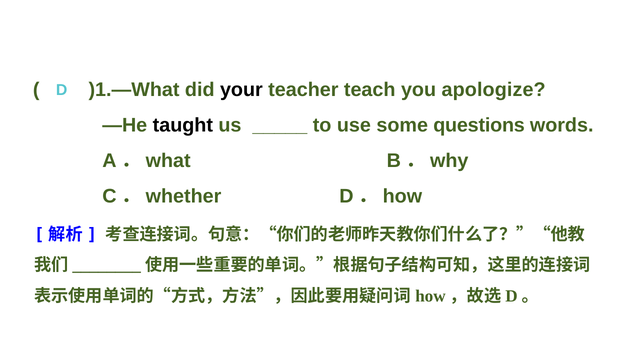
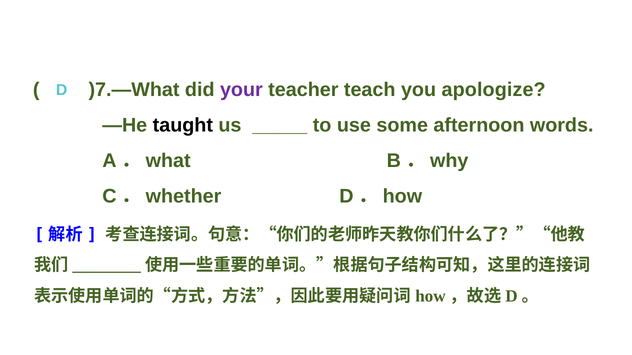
)1.—What: )1.—What -> )7.—What
your colour: black -> purple
questions: questions -> afternoon
